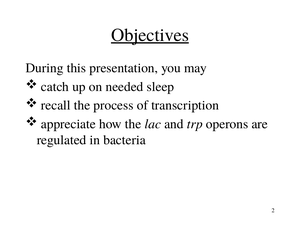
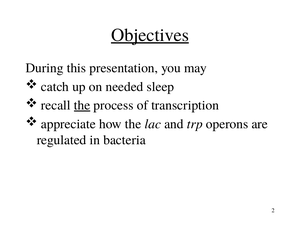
the at (82, 105) underline: none -> present
